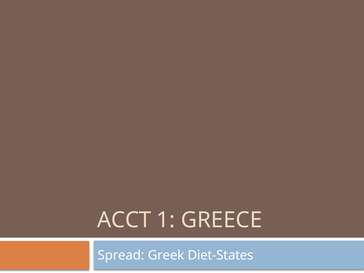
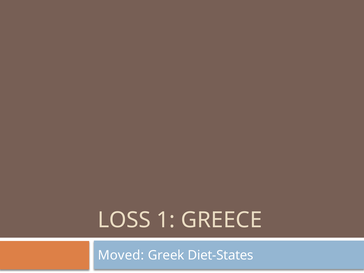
ACCT: ACCT -> LOSS
Spread: Spread -> Moved
